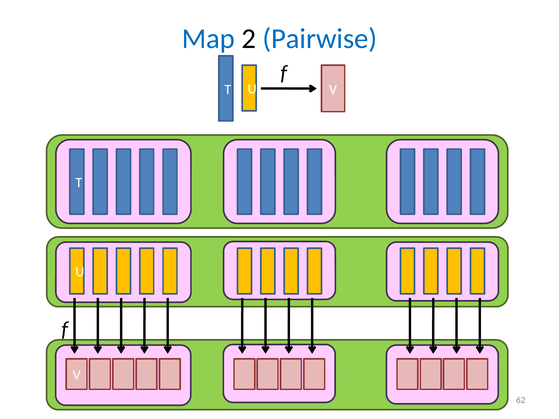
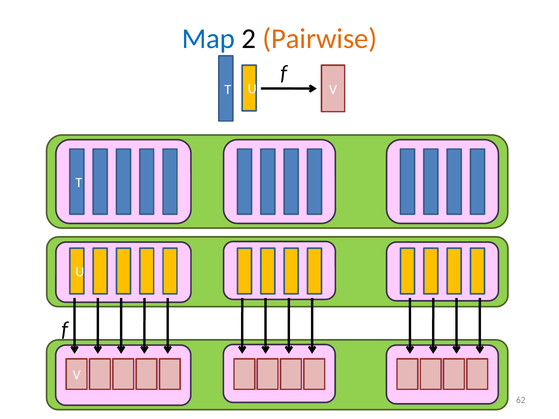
Pairwise colour: blue -> orange
